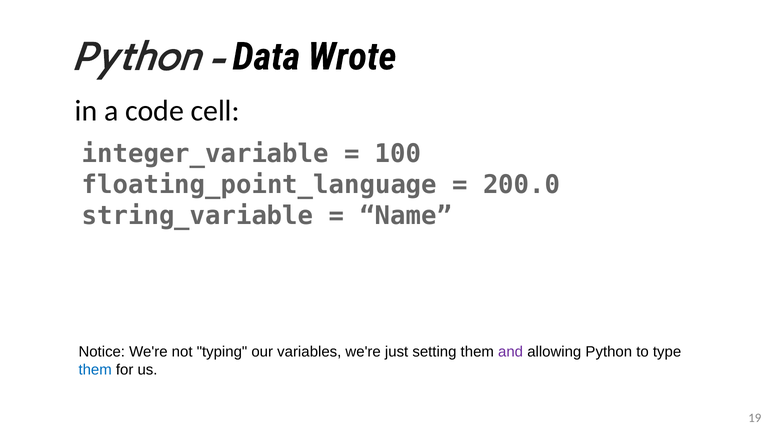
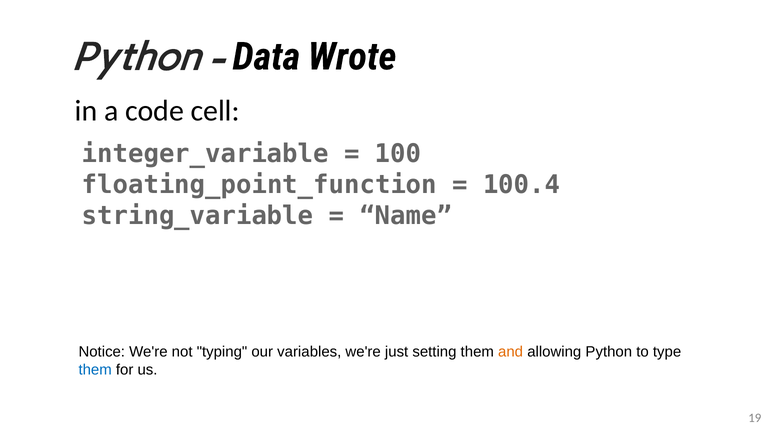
floating_point_language: floating_point_language -> floating_point_function
200.0: 200.0 -> 100.4
and colour: purple -> orange
